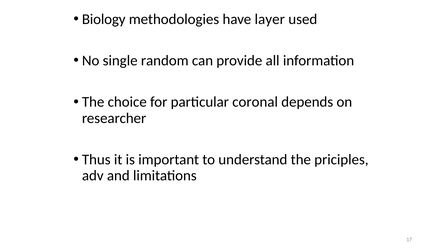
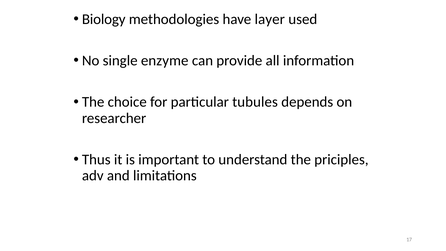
random: random -> enzyme
coronal: coronal -> tubules
